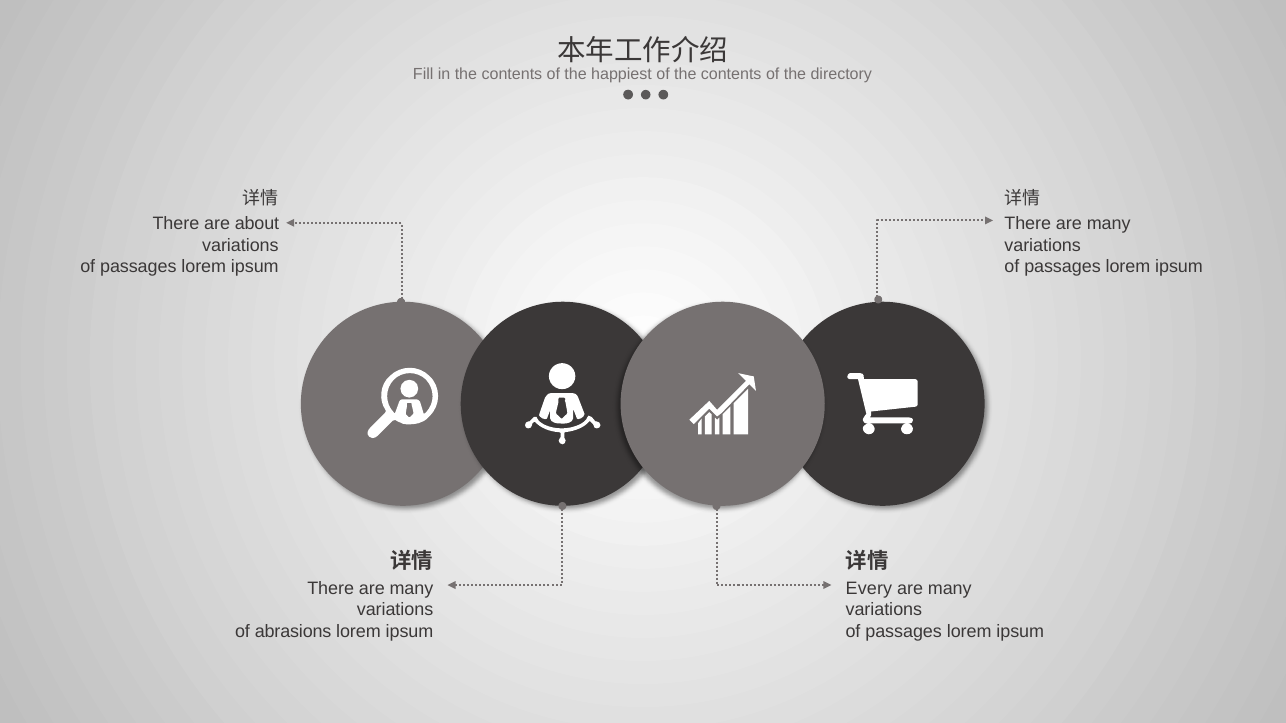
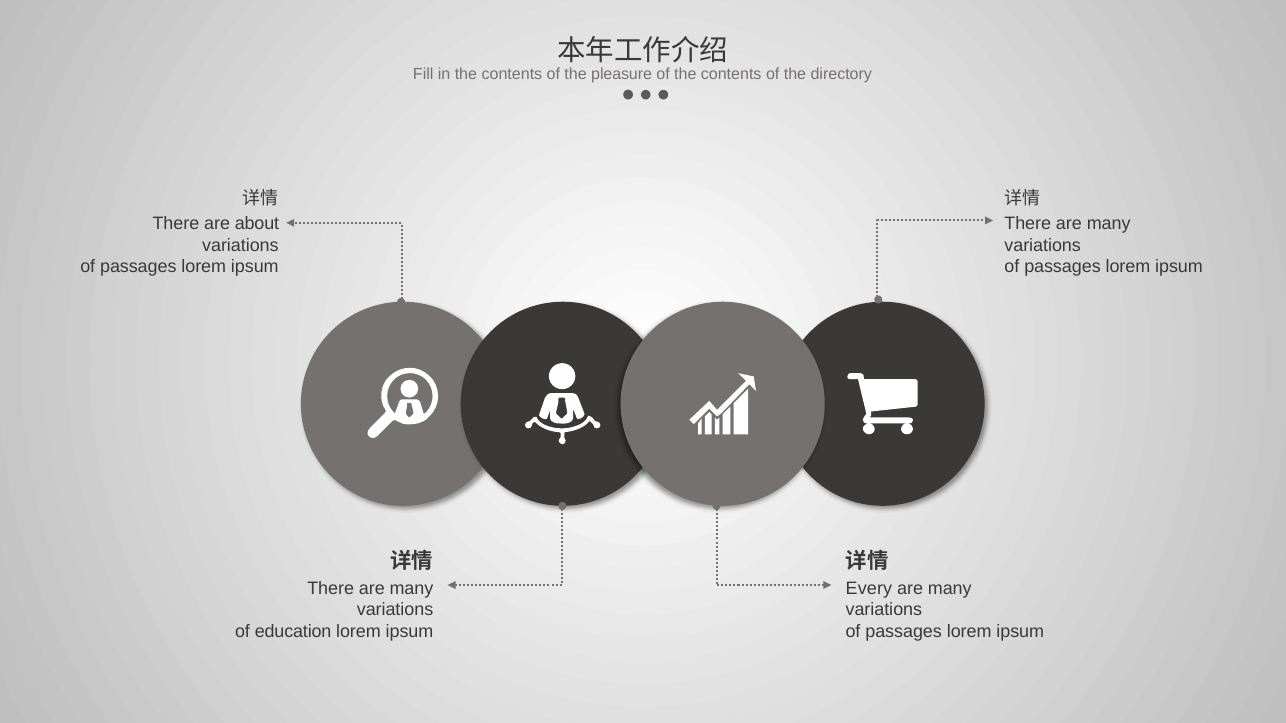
happiest: happiest -> pleasure
abrasions: abrasions -> education
